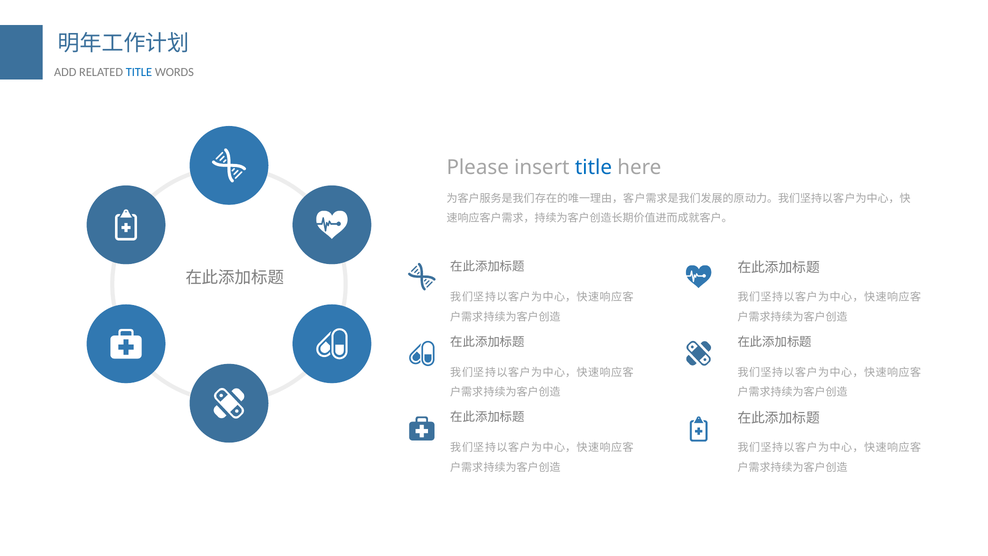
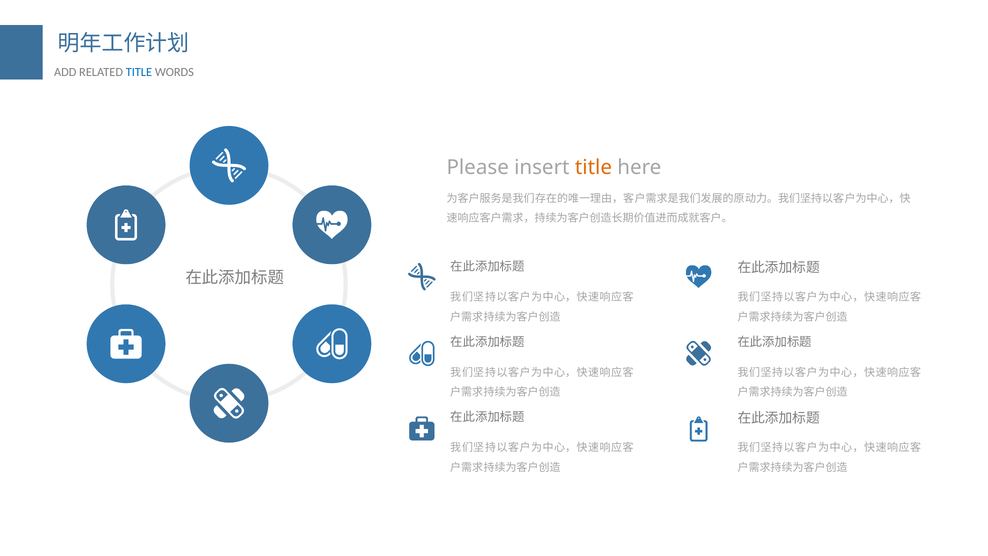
title at (593, 168) colour: blue -> orange
